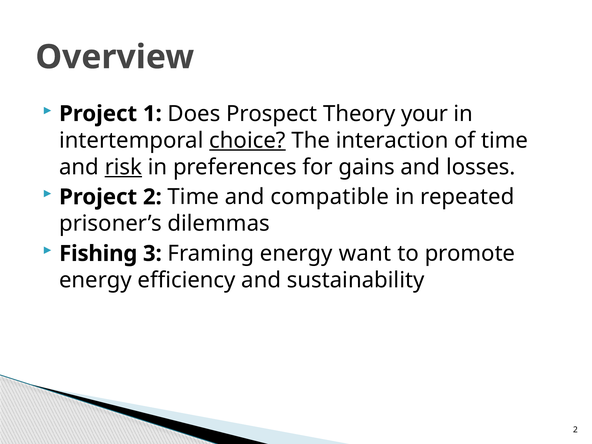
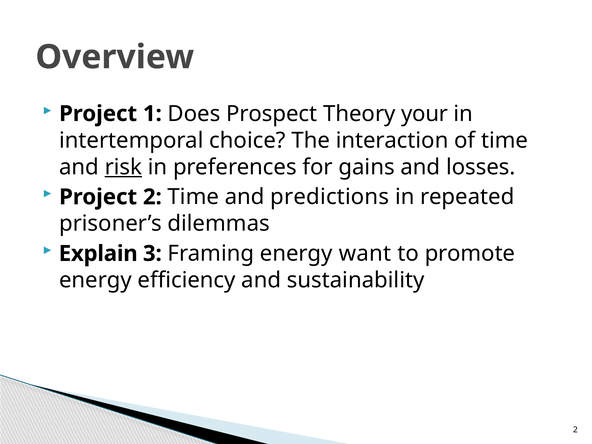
choice underline: present -> none
compatible: compatible -> predictions
Fishing: Fishing -> Explain
